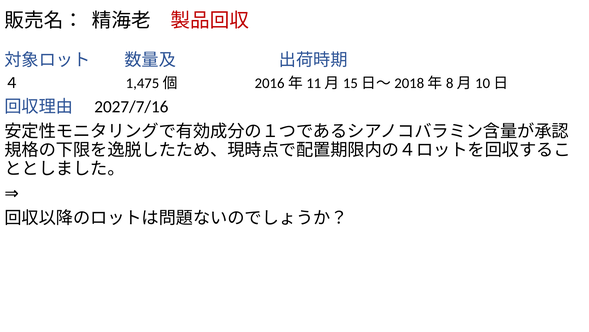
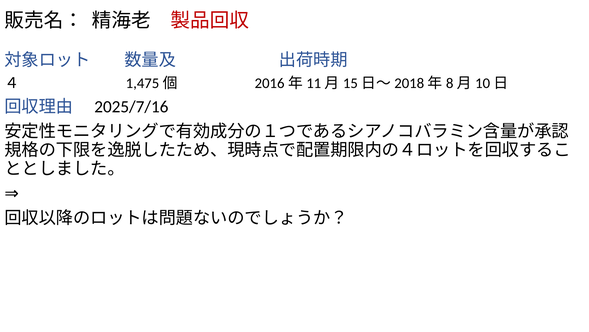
2027/7/16: 2027/7/16 -> 2025/7/16
